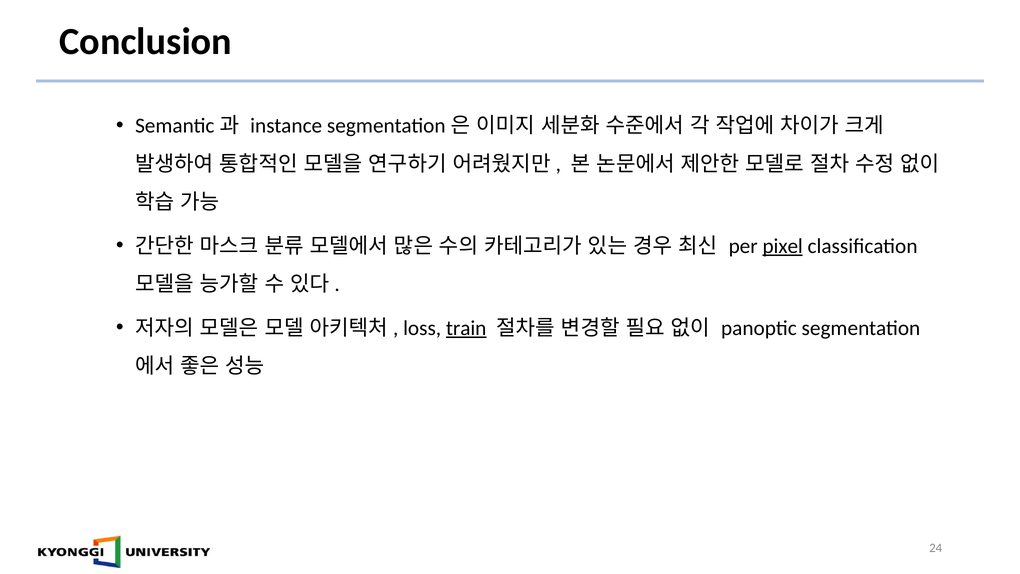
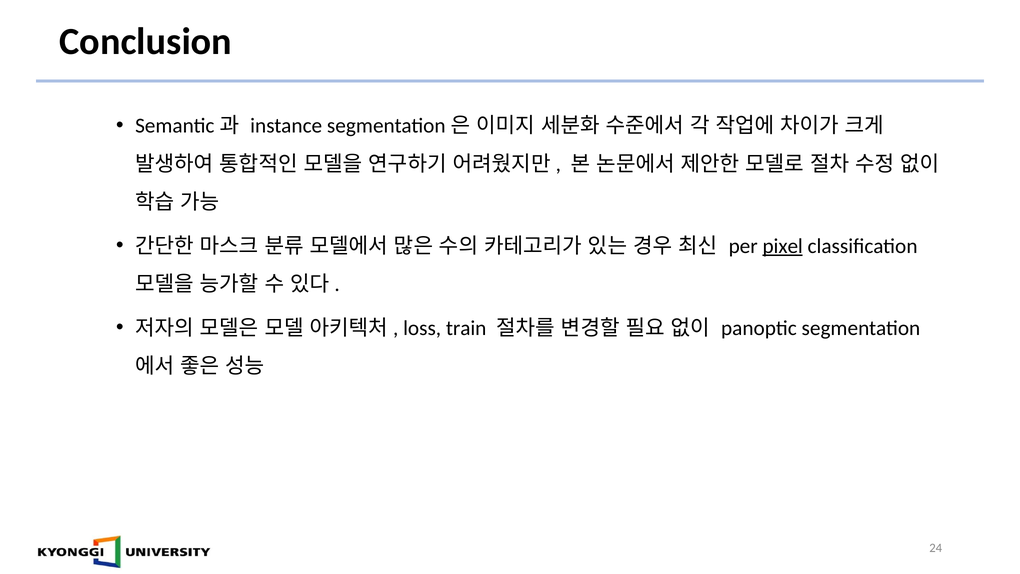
train underline: present -> none
